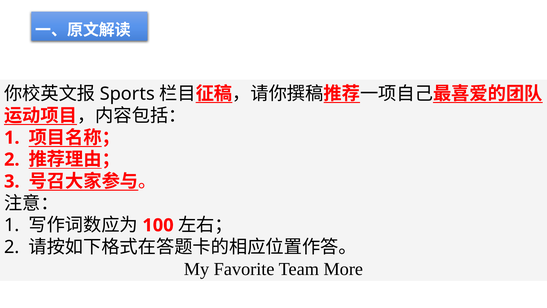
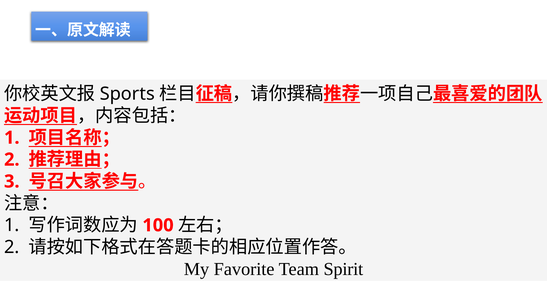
More: More -> Spirit
